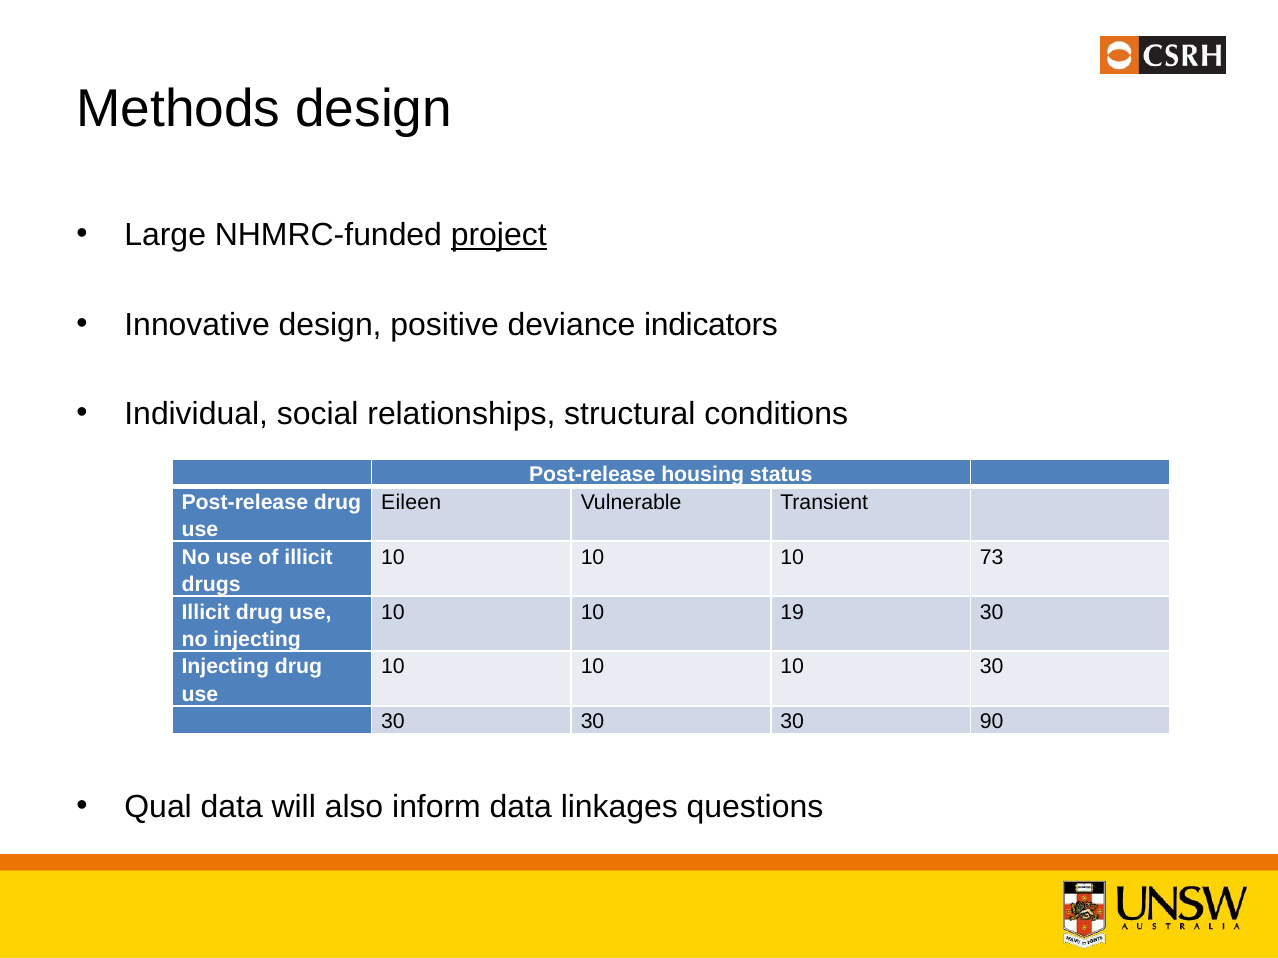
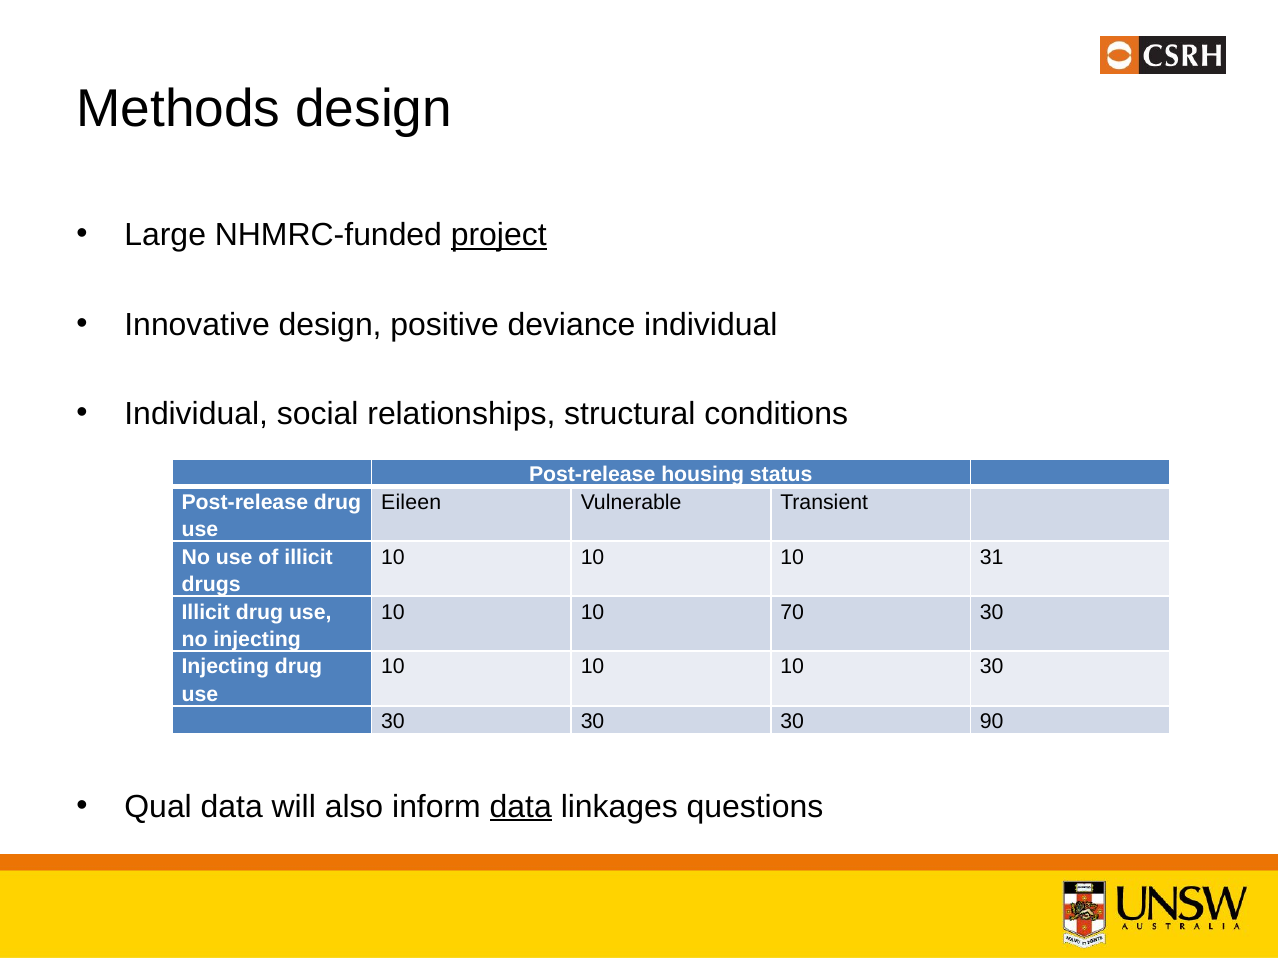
deviance indicators: indicators -> individual
73: 73 -> 31
19: 19 -> 70
data at (521, 807) underline: none -> present
